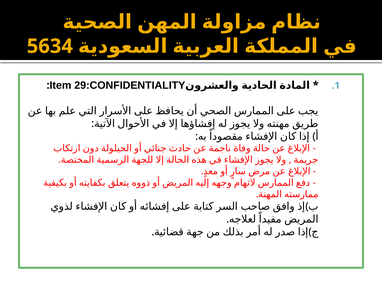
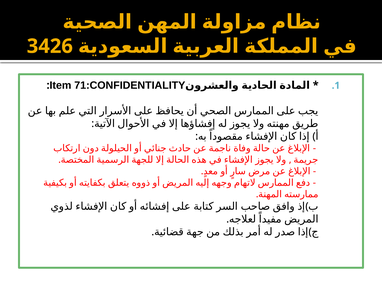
5634: 5634 -> 3426
29:CONFIDENTIALITY: 29:CONFIDENTIALITY -> 71:CONFIDENTIALITY
